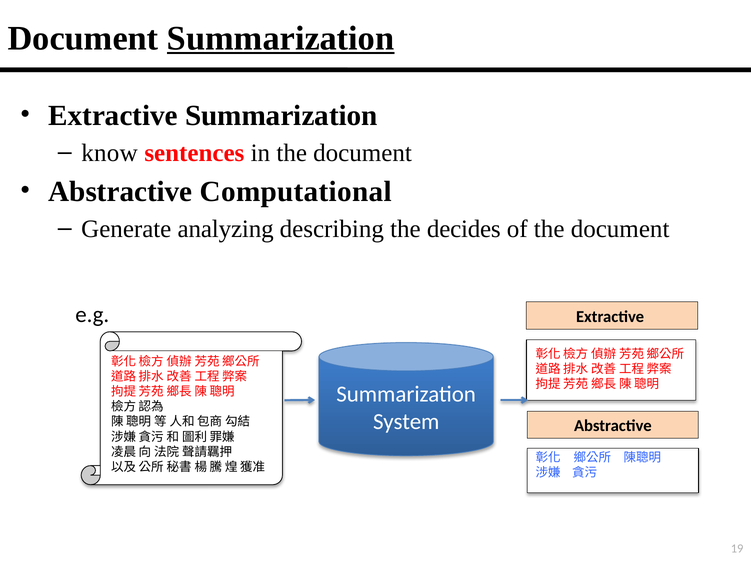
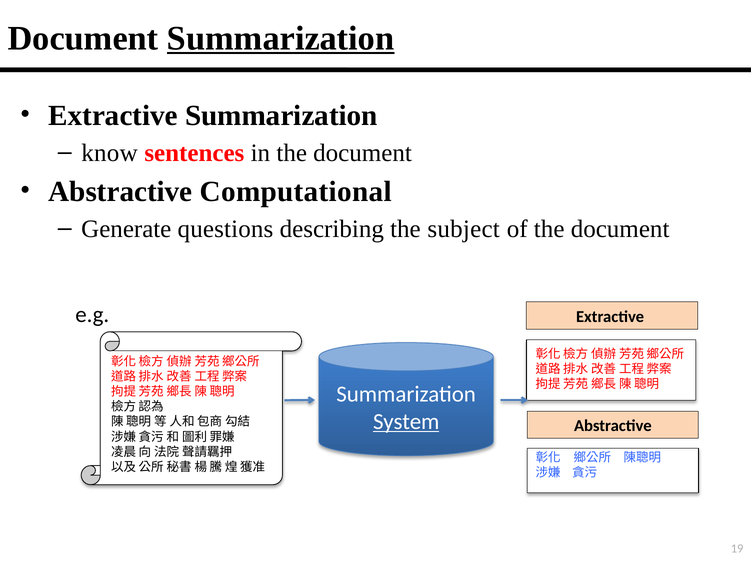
analyzing: analyzing -> questions
decides: decides -> subject
System underline: none -> present
